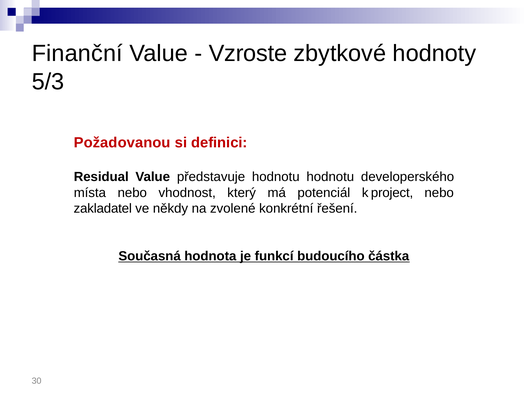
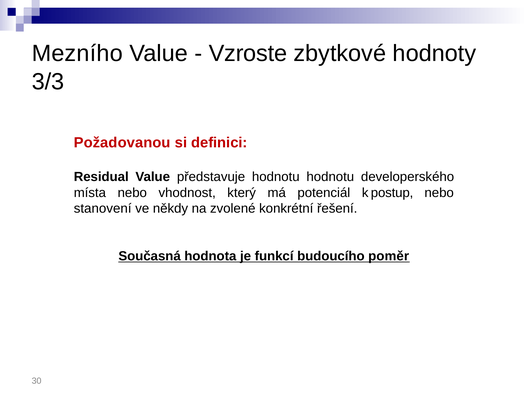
Finanční: Finanční -> Mezního
5/3: 5/3 -> 3/3
project: project -> postup
zakladatel: zakladatel -> stanovení
částka: částka -> poměr
